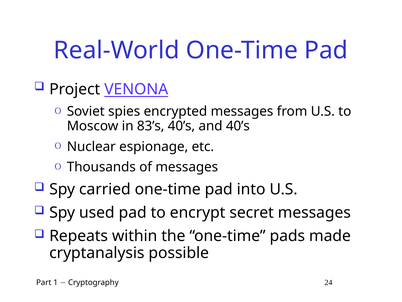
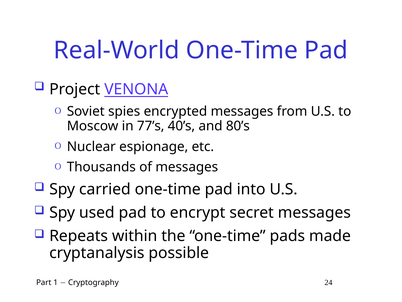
83’s: 83’s -> 77’s
and 40’s: 40’s -> 80’s
